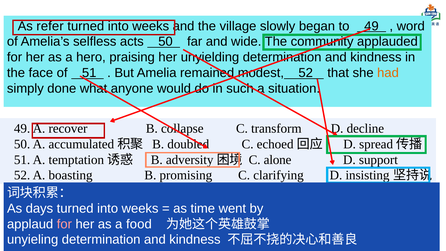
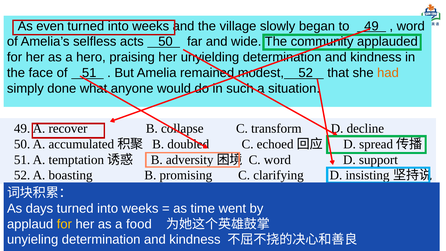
refer: refer -> even
C alone: alone -> word
for at (64, 224) colour: pink -> yellow
